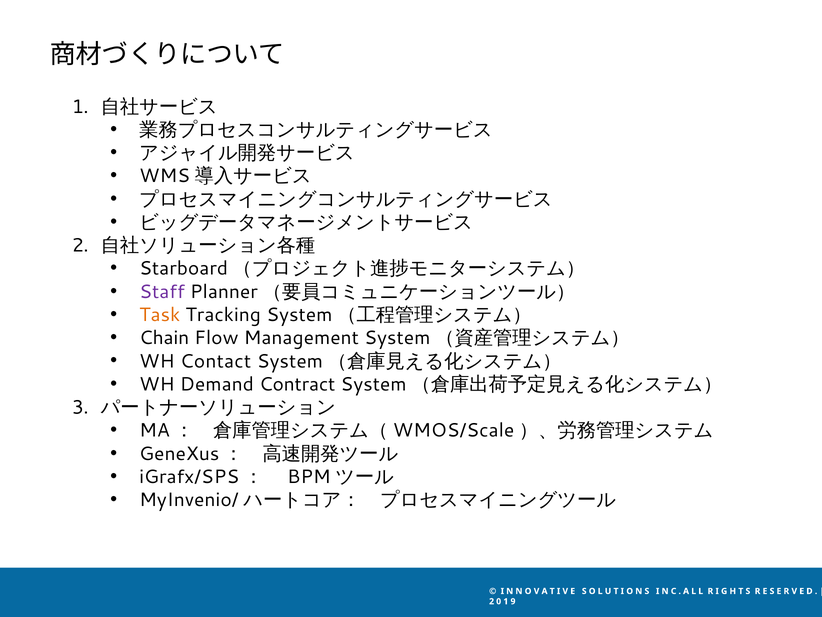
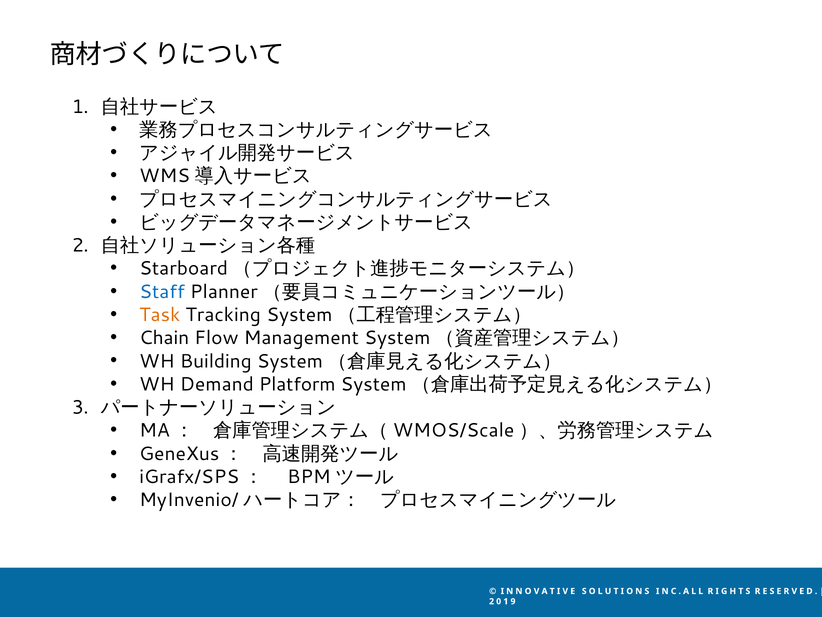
Staff colour: purple -> blue
Contact: Contact -> Building
Contract: Contract -> Platform
